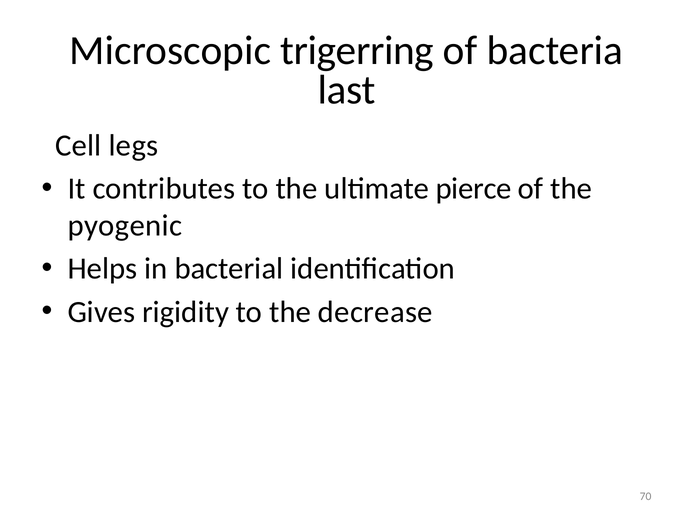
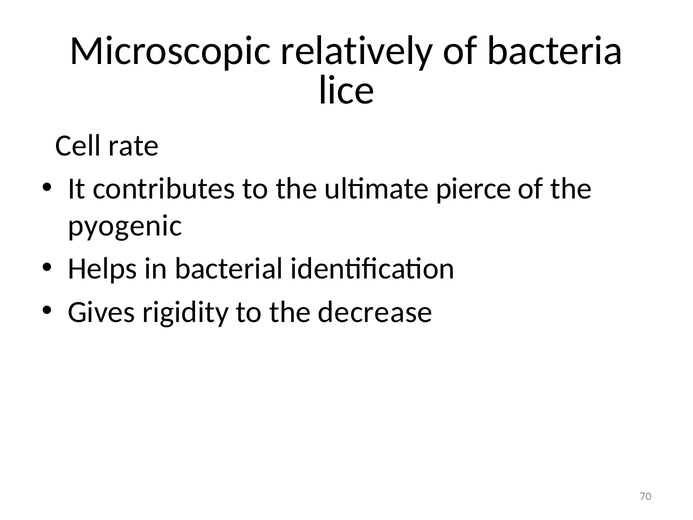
trigerring: trigerring -> relatively
last: last -> lice
legs: legs -> rate
